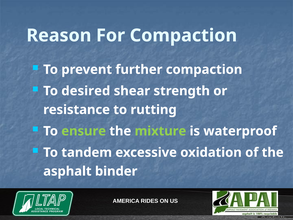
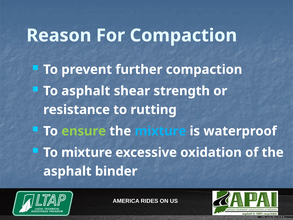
To desired: desired -> asphalt
mixture at (160, 131) colour: light green -> light blue
To tandem: tandem -> mixture
